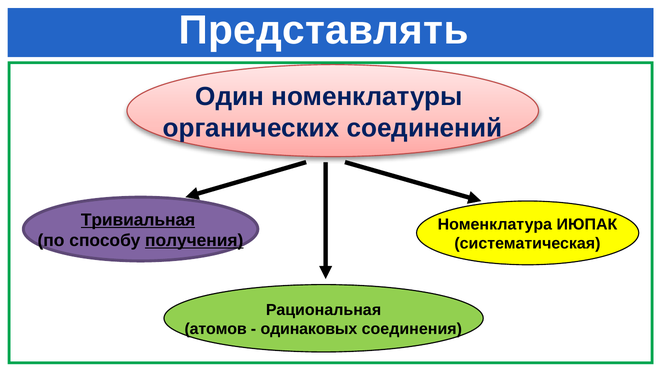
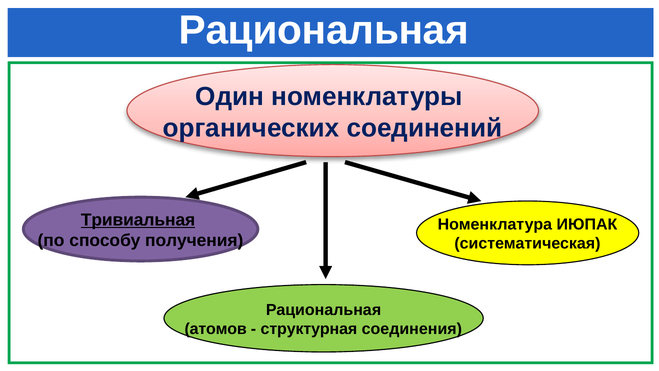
Представлять at (324, 30): Представлять -> Рациональная
получения underline: present -> none
одинаковых: одинаковых -> структурная
